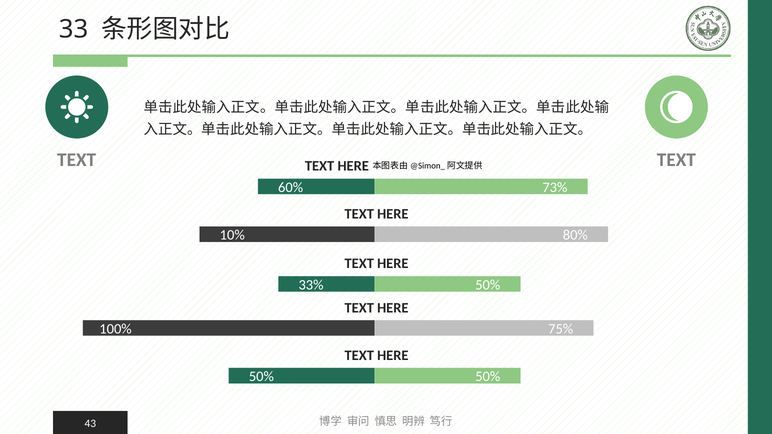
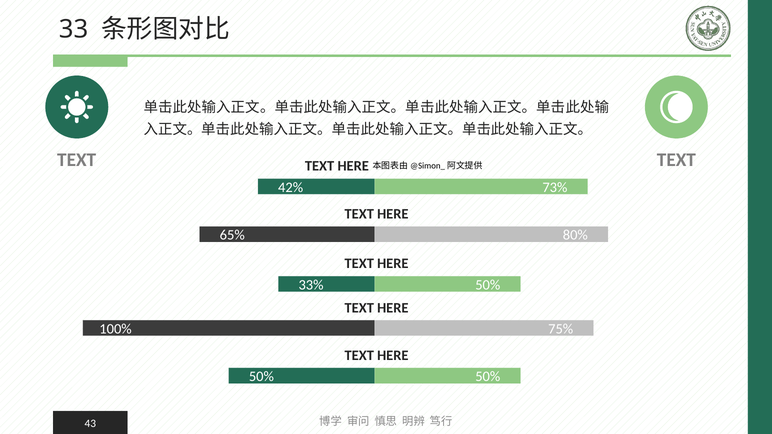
60%: 60% -> 42%
10%: 10% -> 65%
